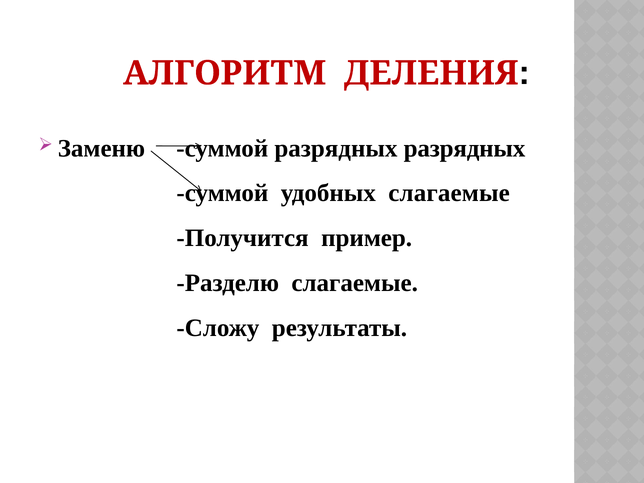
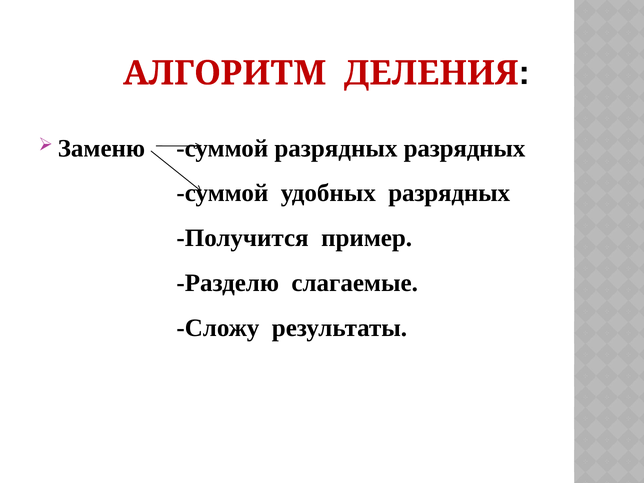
удобных слагаемые: слагаемые -> разрядных
